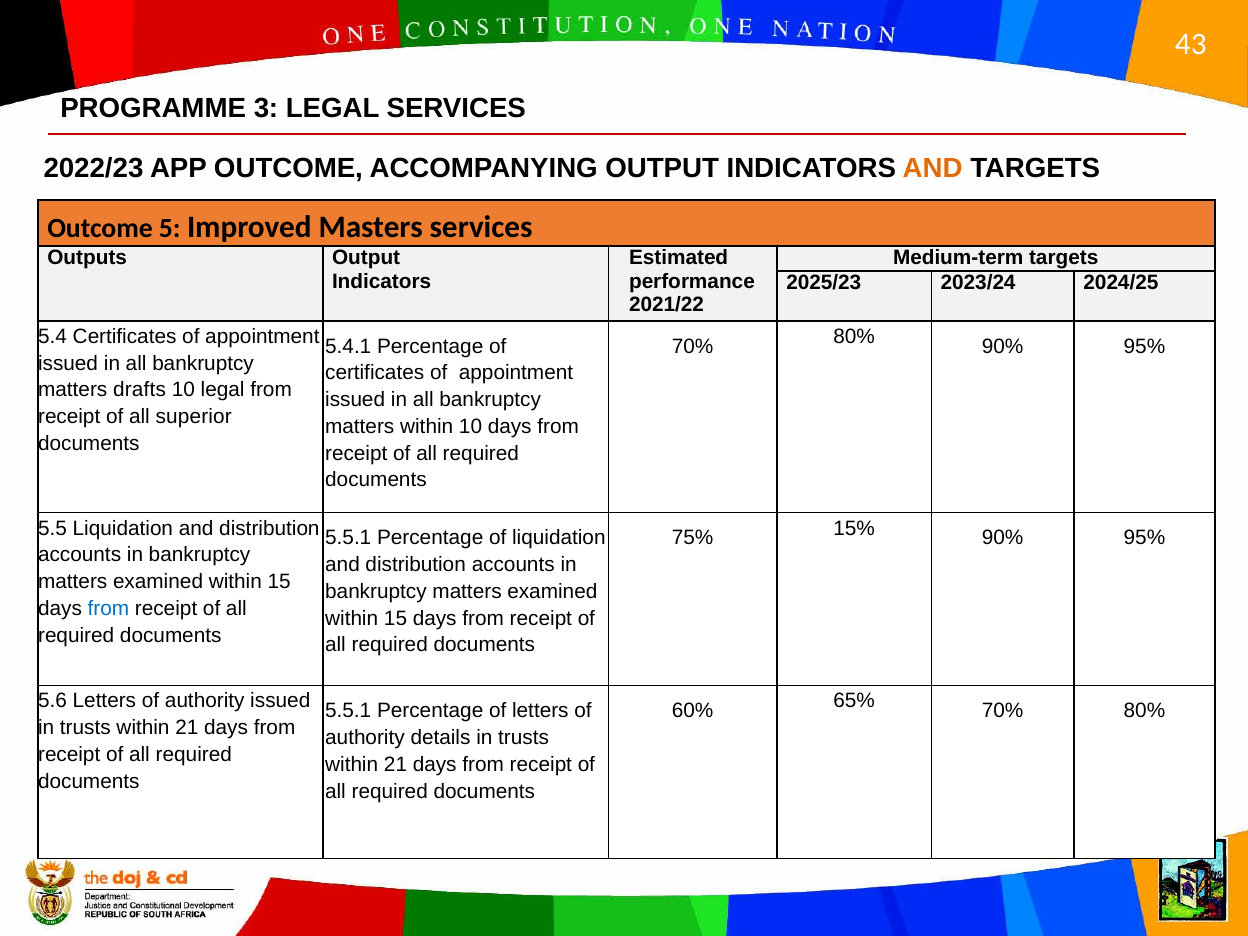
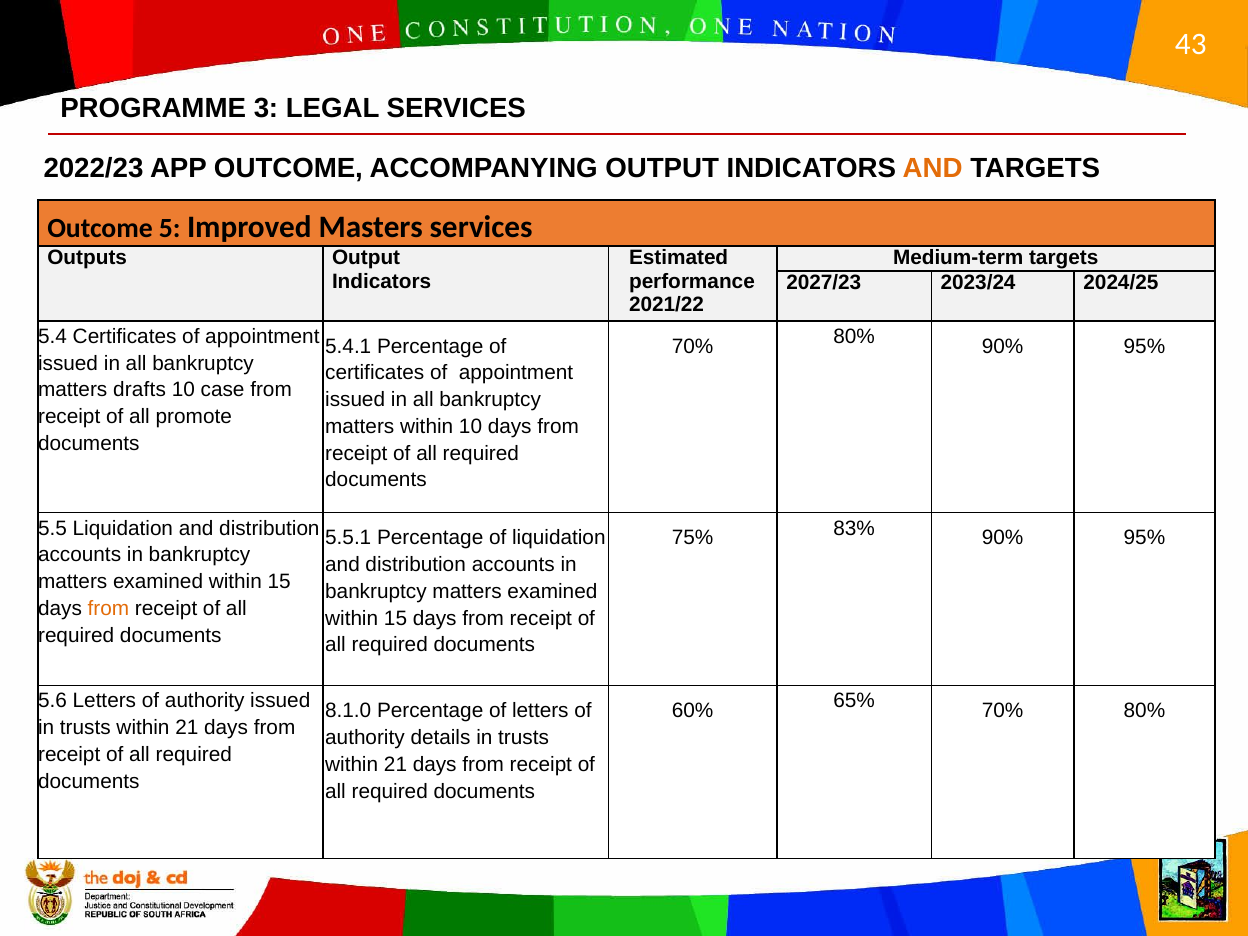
2025/23: 2025/23 -> 2027/23
10 legal: legal -> case
superior: superior -> promote
15%: 15% -> 83%
from at (108, 609) colour: blue -> orange
5.5.1 at (348, 711): 5.5.1 -> 8.1.0
